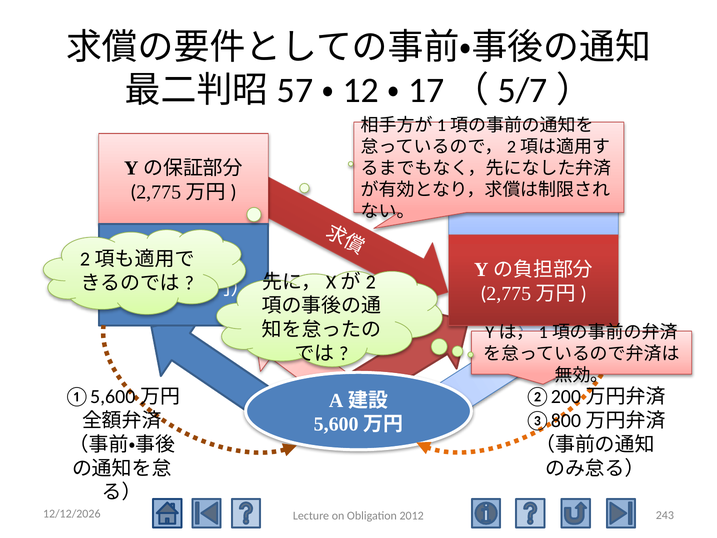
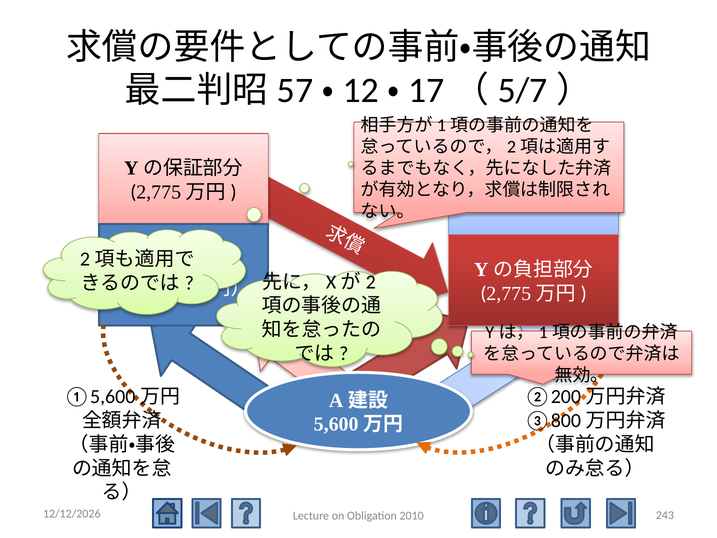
2012: 2012 -> 2010
